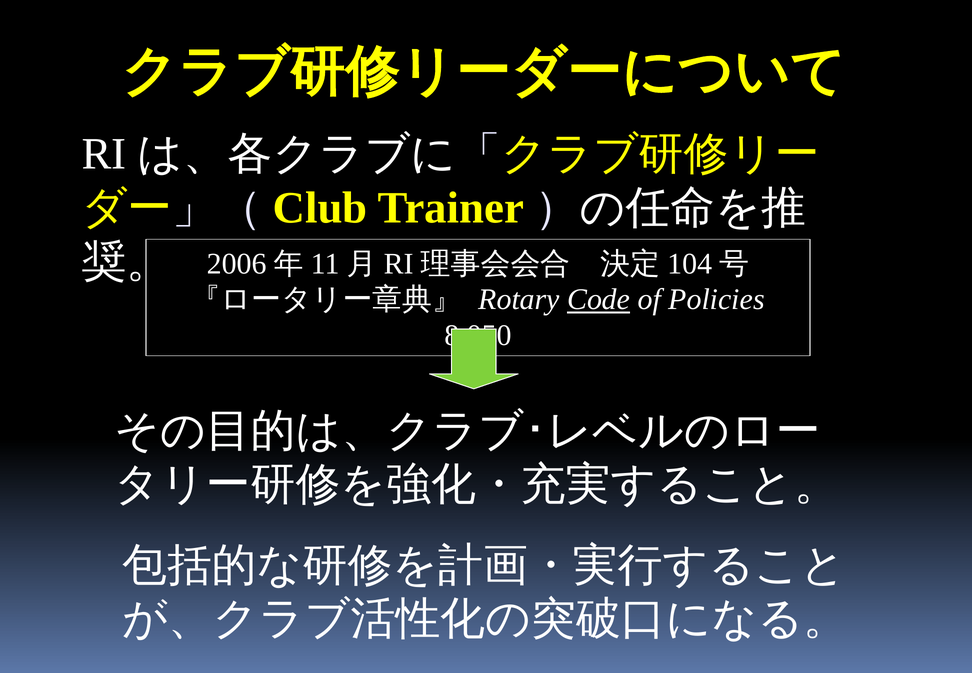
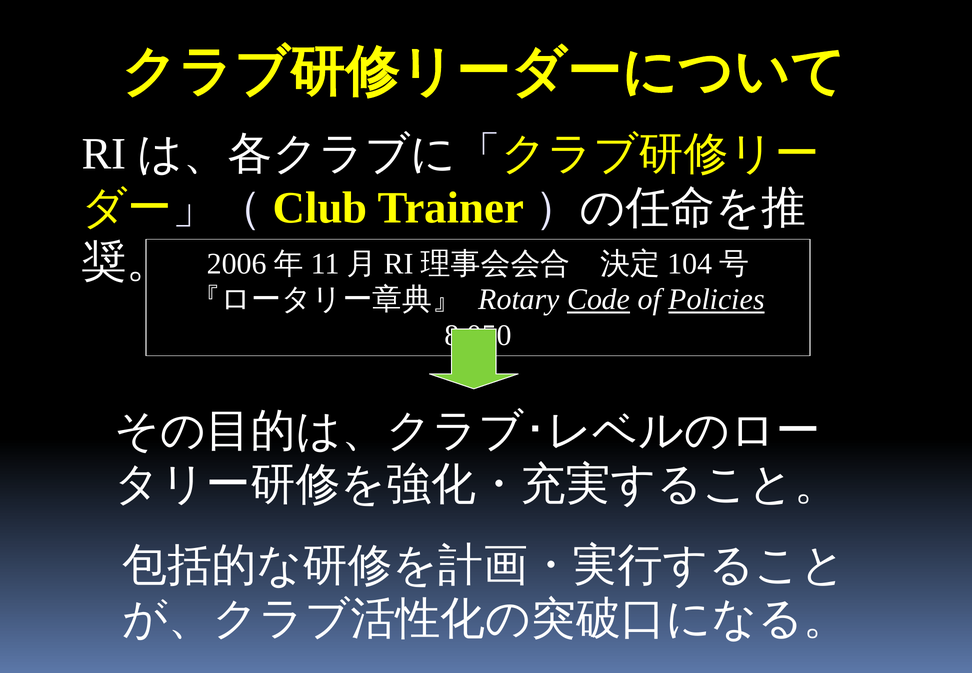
Policies underline: none -> present
